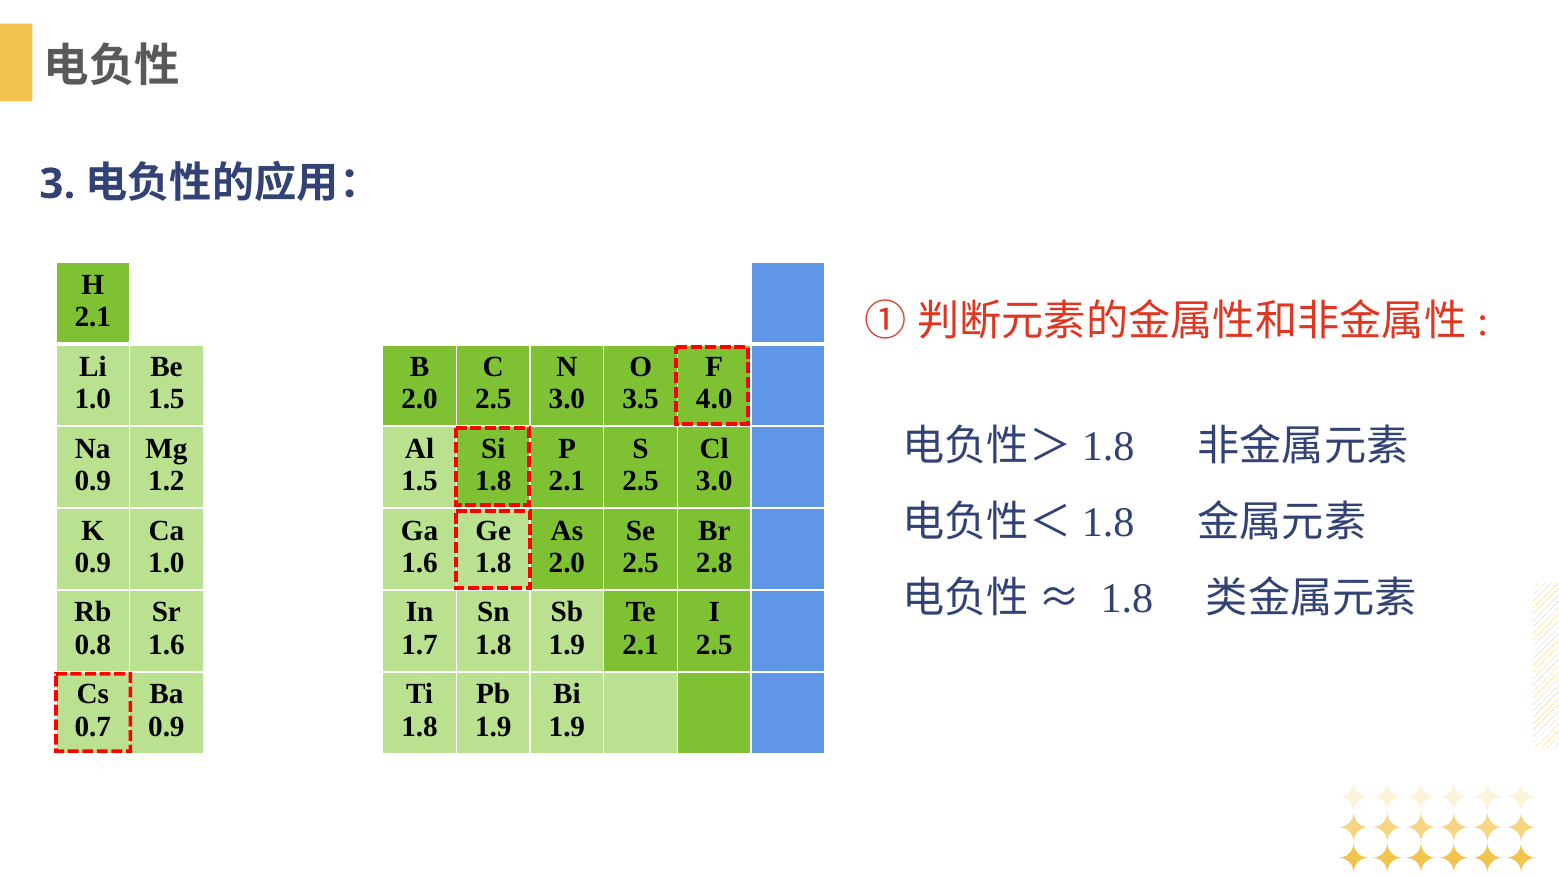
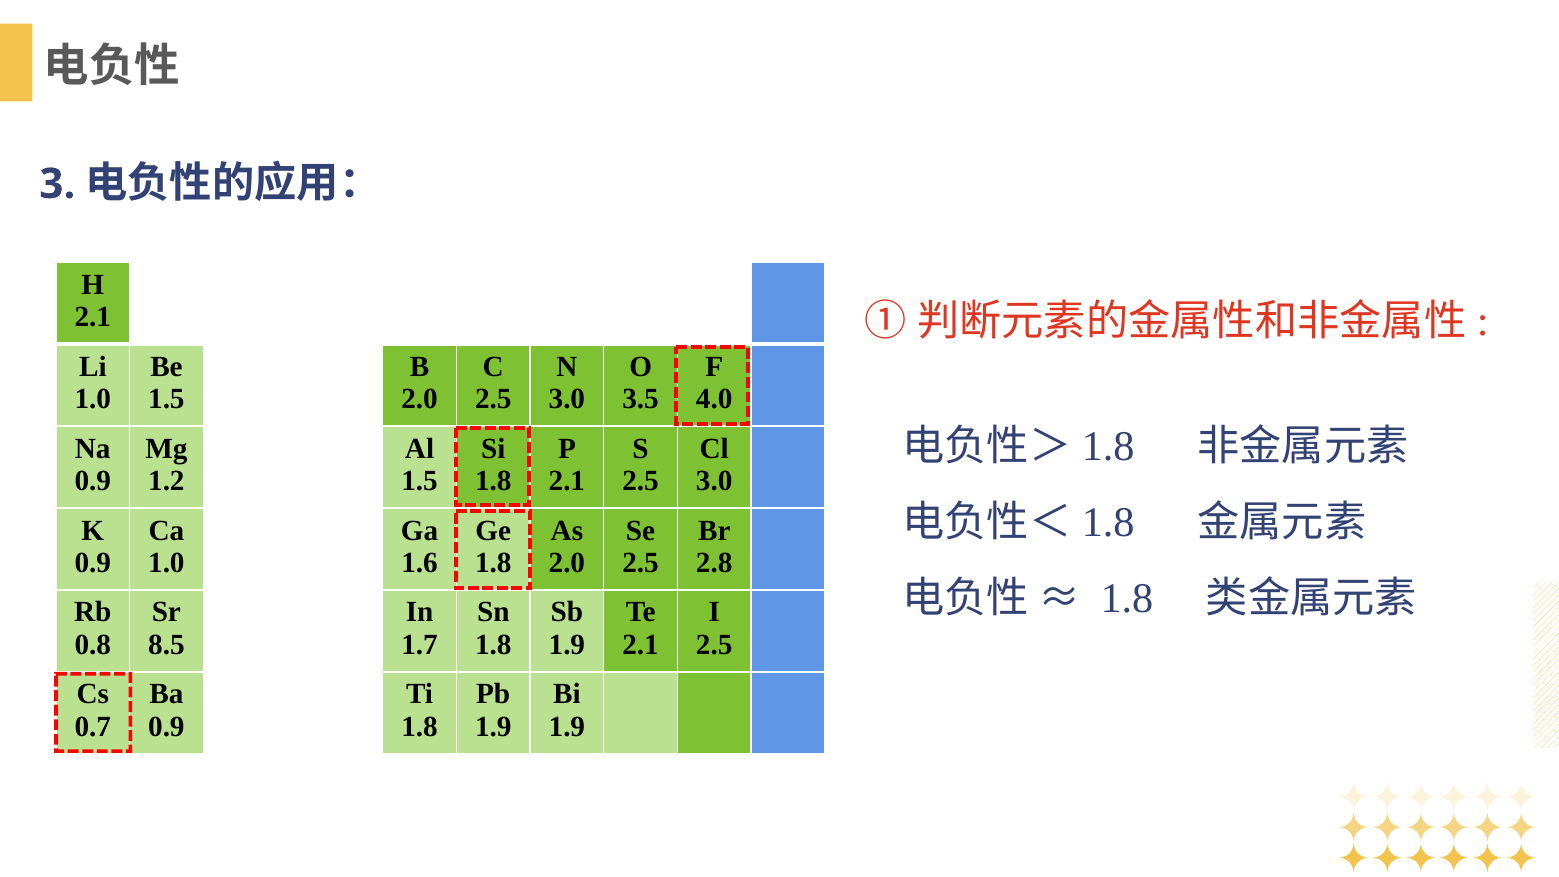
1.6 at (166, 645): 1.6 -> 8.5
